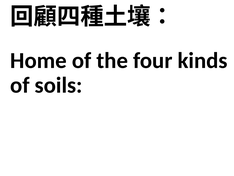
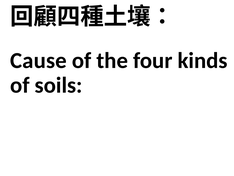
Home: Home -> Cause
